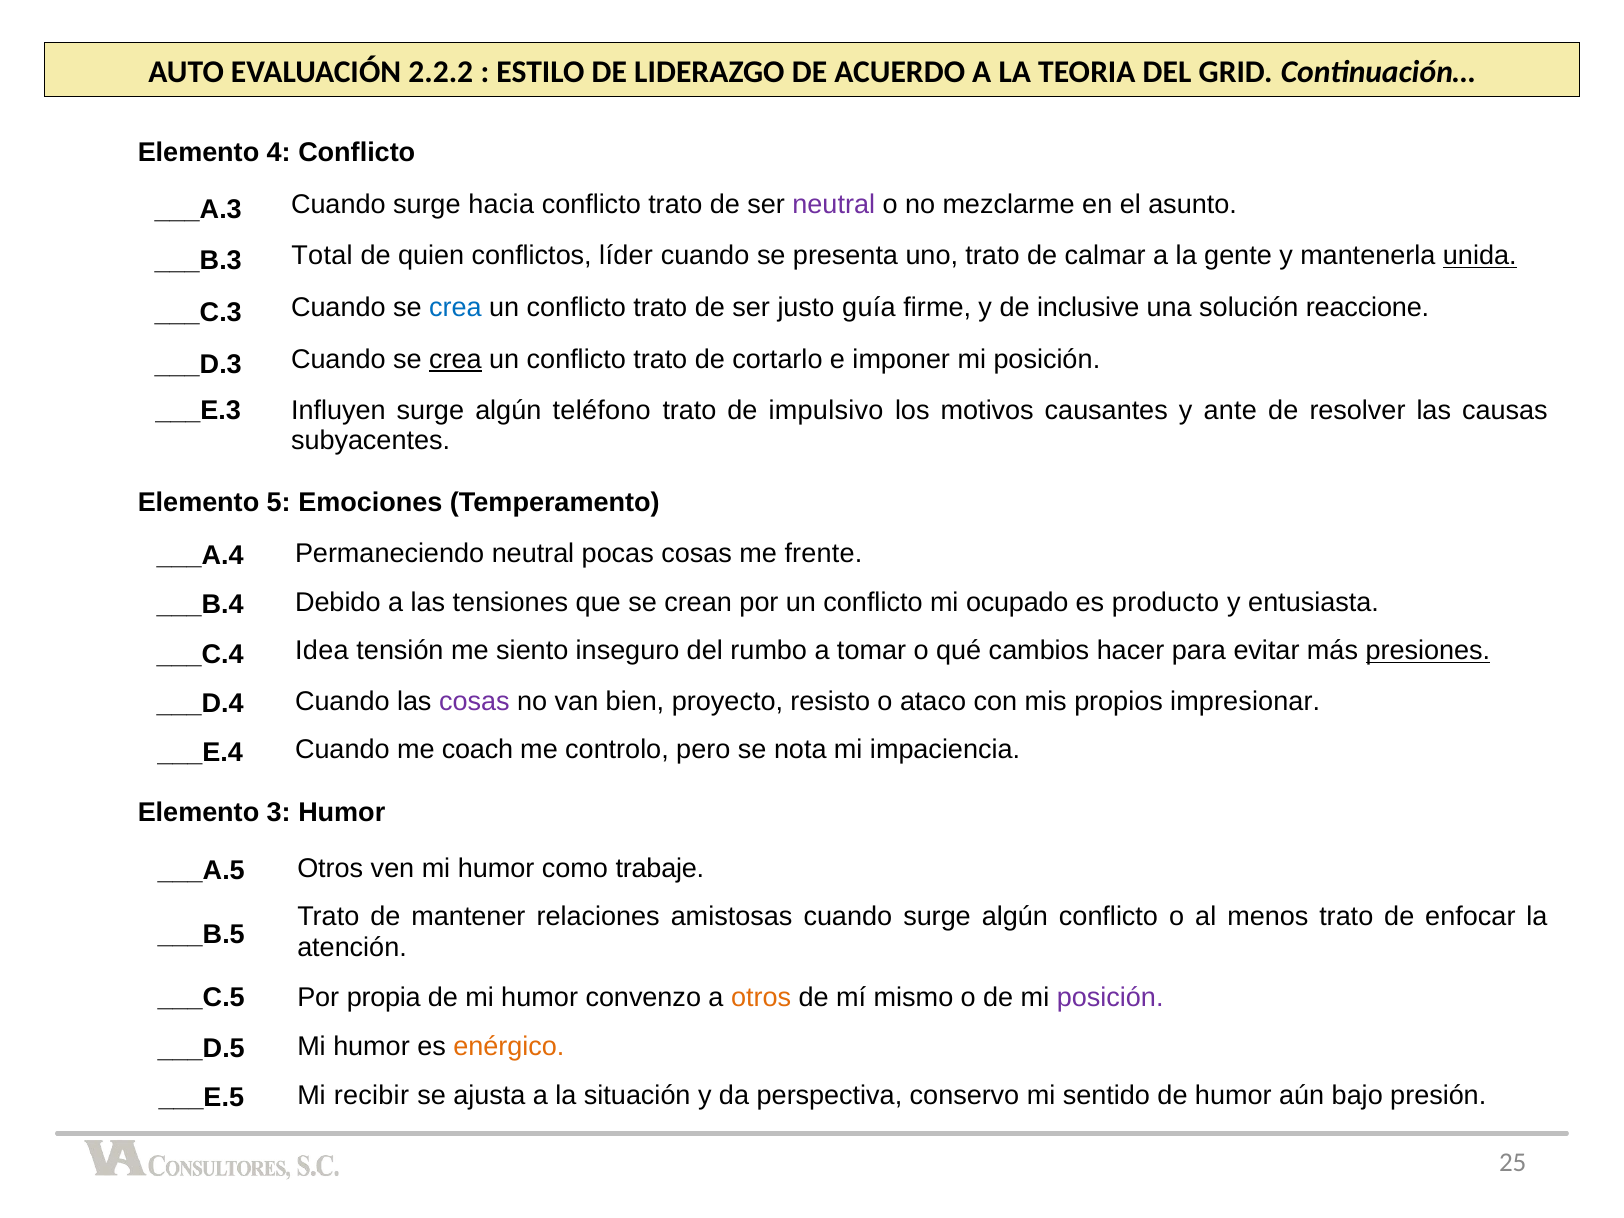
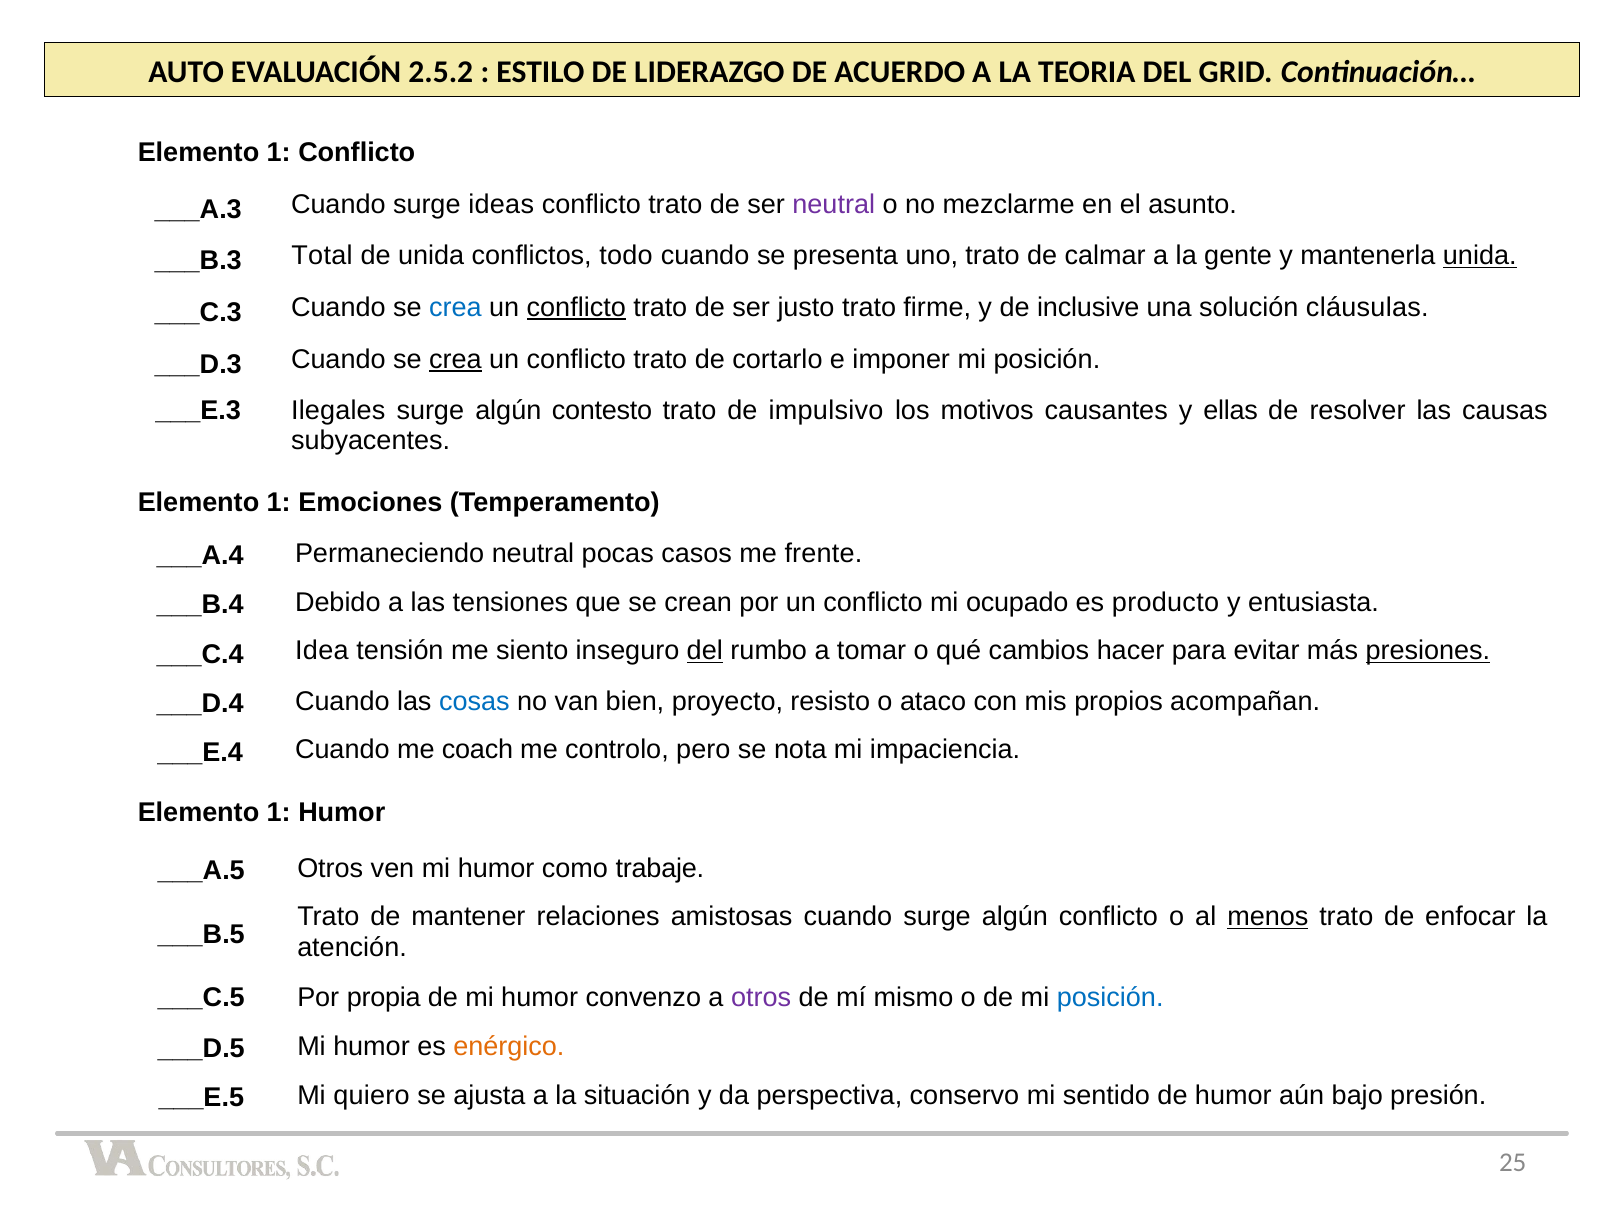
2.2.2: 2.2.2 -> 2.5.2
4 at (279, 153): 4 -> 1
hacia: hacia -> ideas
de quien: quien -> unida
líder: líder -> todo
conflicto at (576, 308) underline: none -> present
justo guía: guía -> trato
reaccione: reaccione -> cláusulas
Influyen: Influyen -> Ilegales
teléfono: teléfono -> contesto
ante: ante -> ellas
5 at (279, 502): 5 -> 1
pocas cosas: cosas -> casos
del at (705, 651) underline: none -> present
cosas at (474, 701) colour: purple -> blue
impresionar: impresionar -> acompañan
3 at (279, 813): 3 -> 1
menos underline: none -> present
otros at (761, 998) colour: orange -> purple
posición at (1110, 998) colour: purple -> blue
recibir: recibir -> quiero
